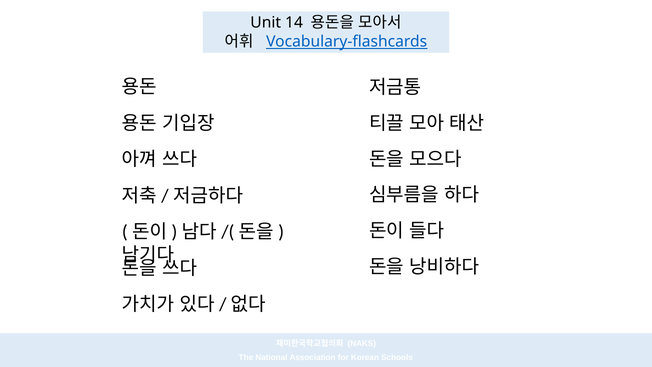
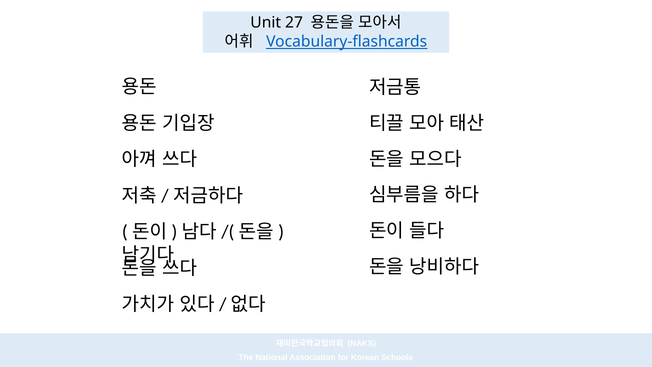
14: 14 -> 27
